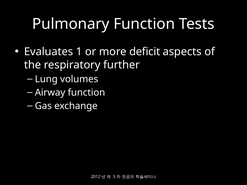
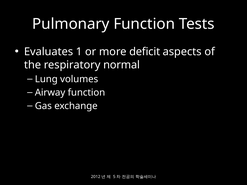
further: further -> normal
